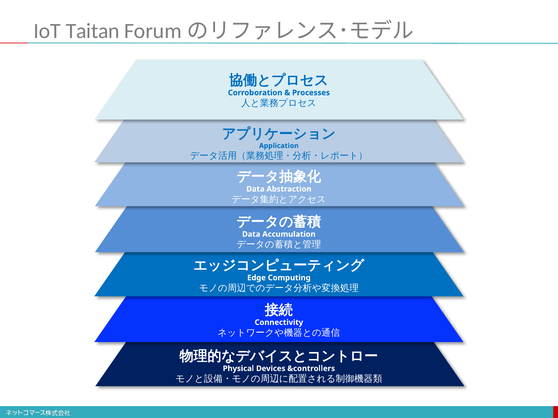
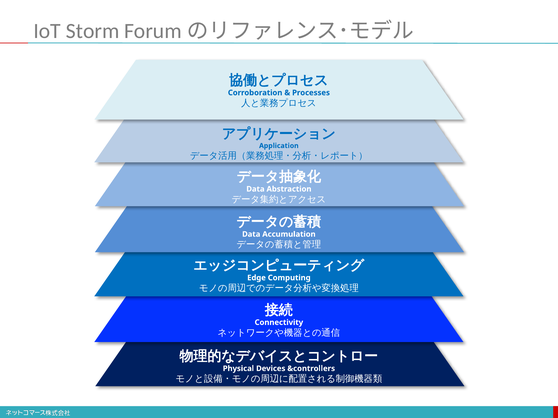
Taitan: Taitan -> Storm
